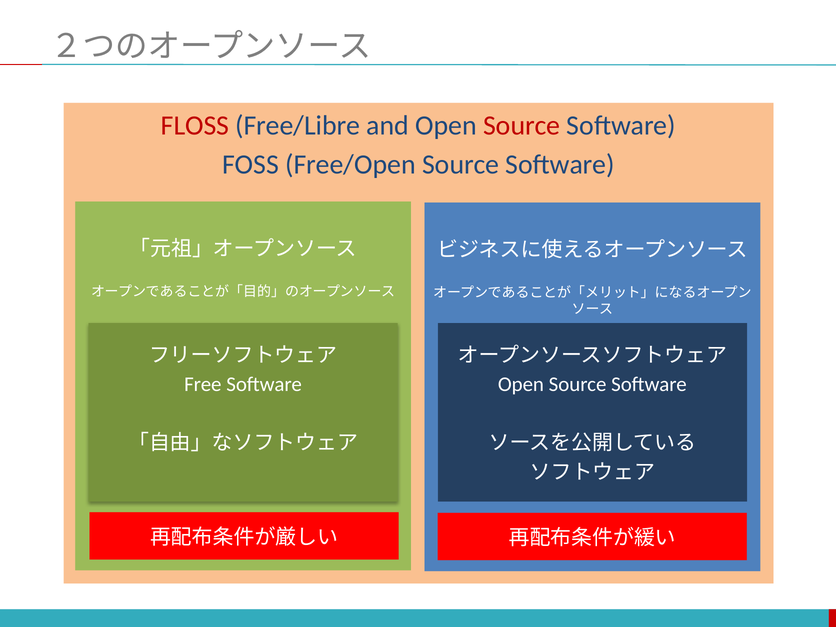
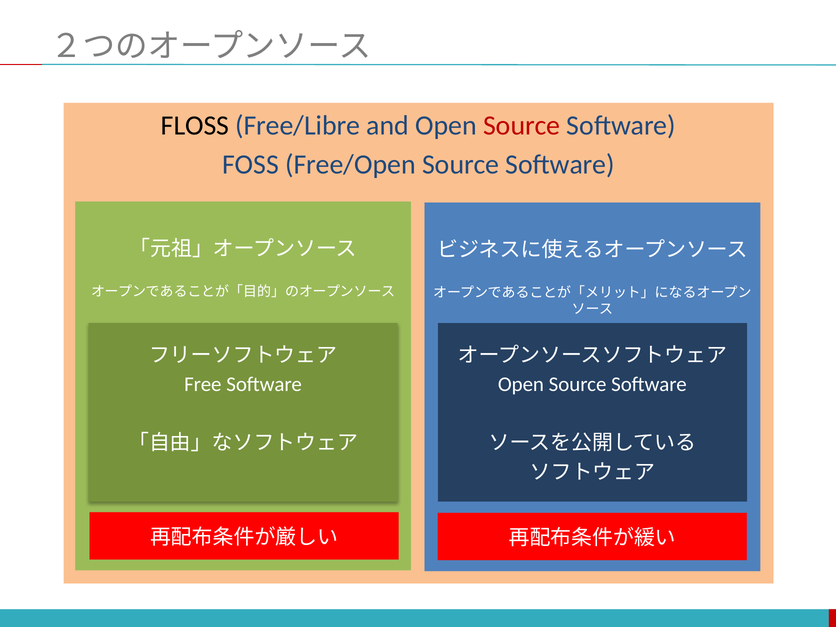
FLOSS colour: red -> black
